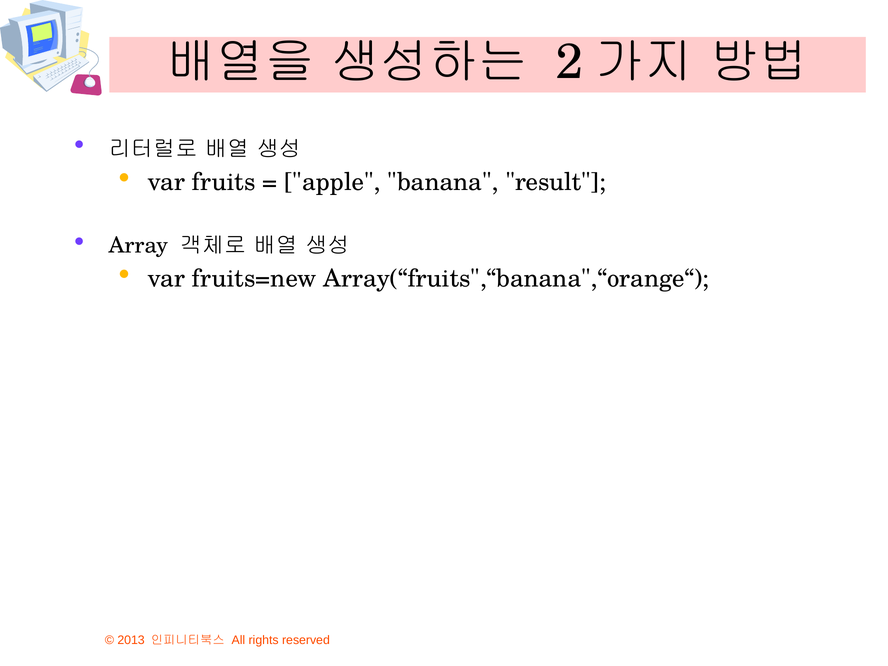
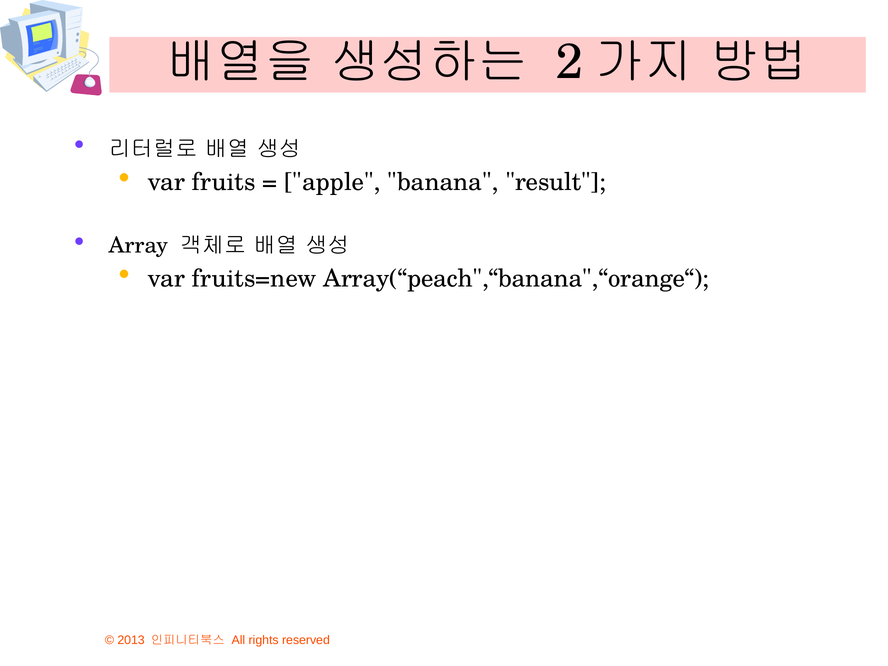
Array(“fruits",“banana",“orange“: Array(“fruits",“banana",“orange“ -> Array(“peach",“banana",“orange“
